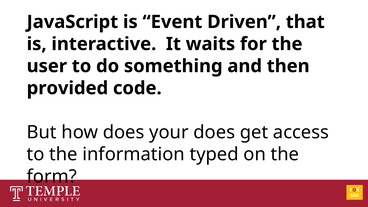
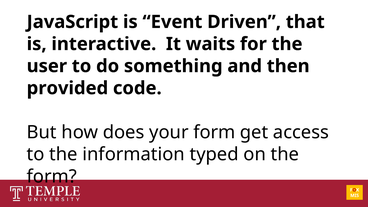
your does: does -> form
